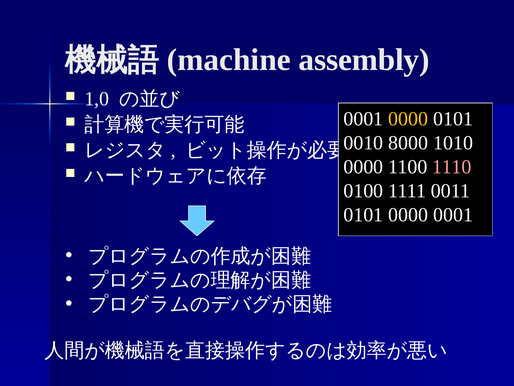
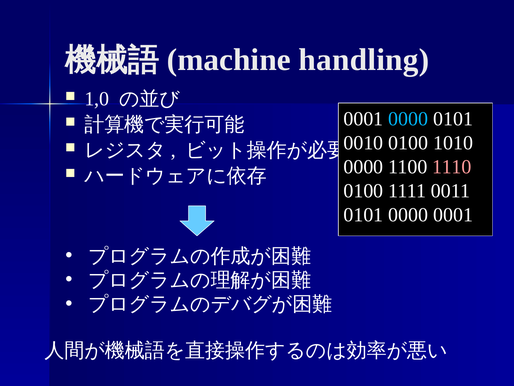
assembly: assembly -> handling
0000 at (408, 119) colour: yellow -> light blue
0010 8000: 8000 -> 0100
